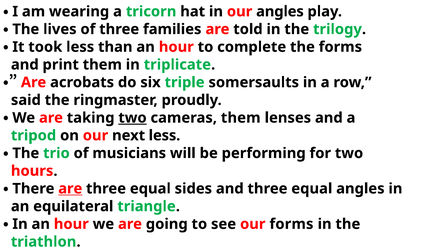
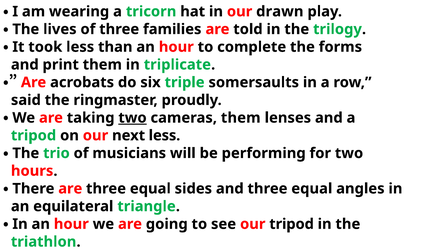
our angles: angles -> drawn
are at (70, 189) underline: present -> none
our forms: forms -> tripod
